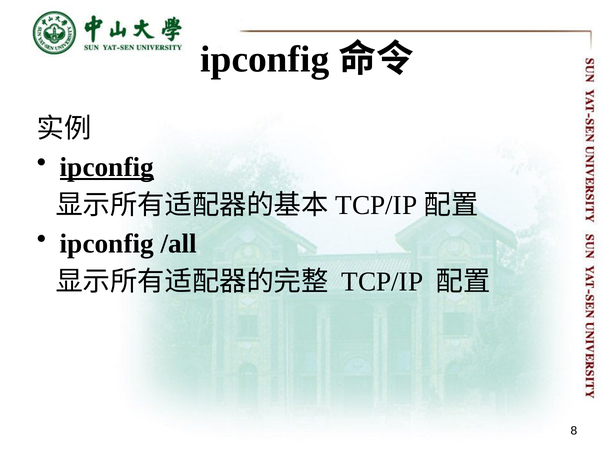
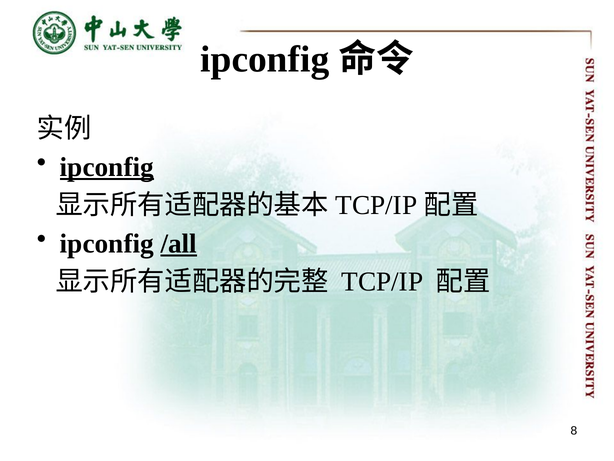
/all underline: none -> present
